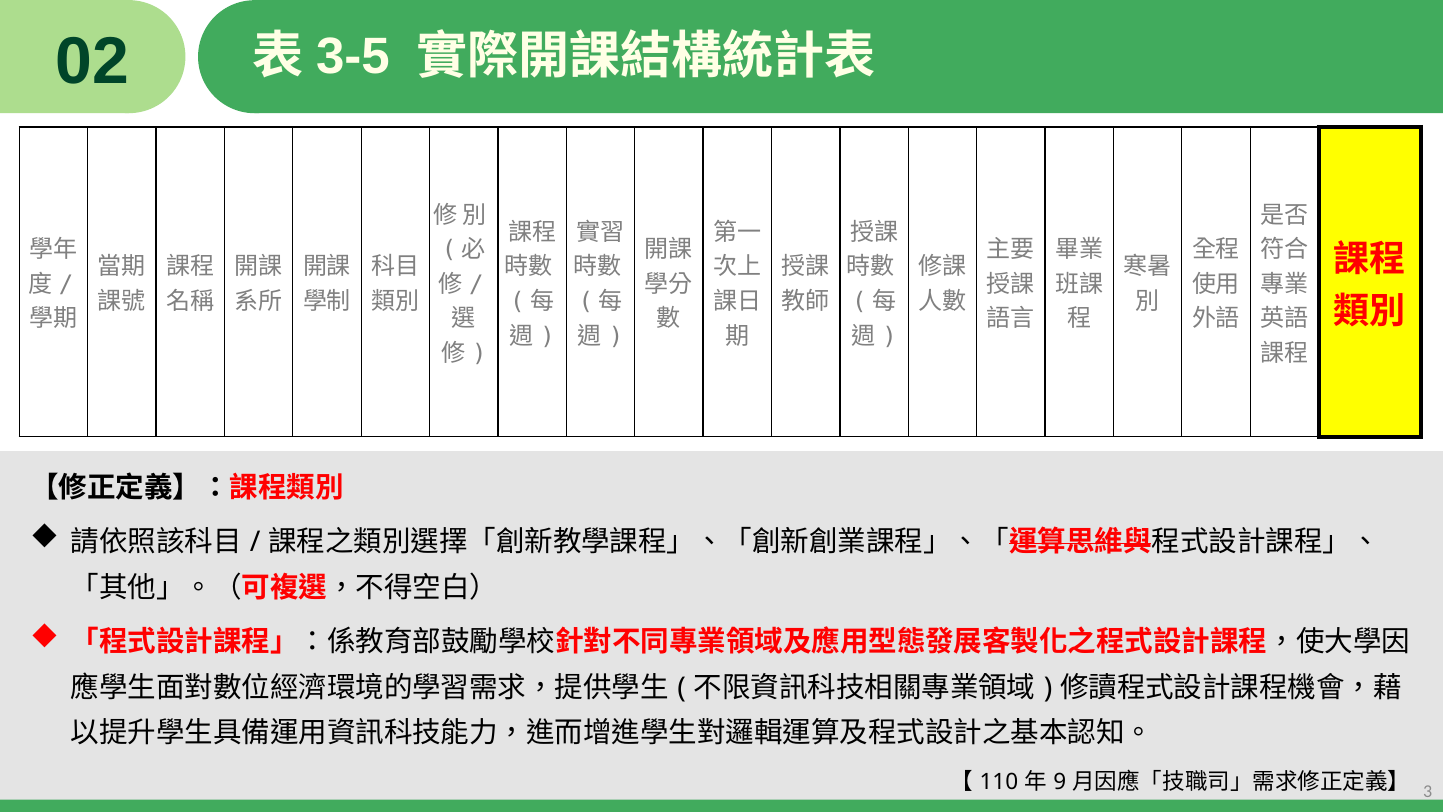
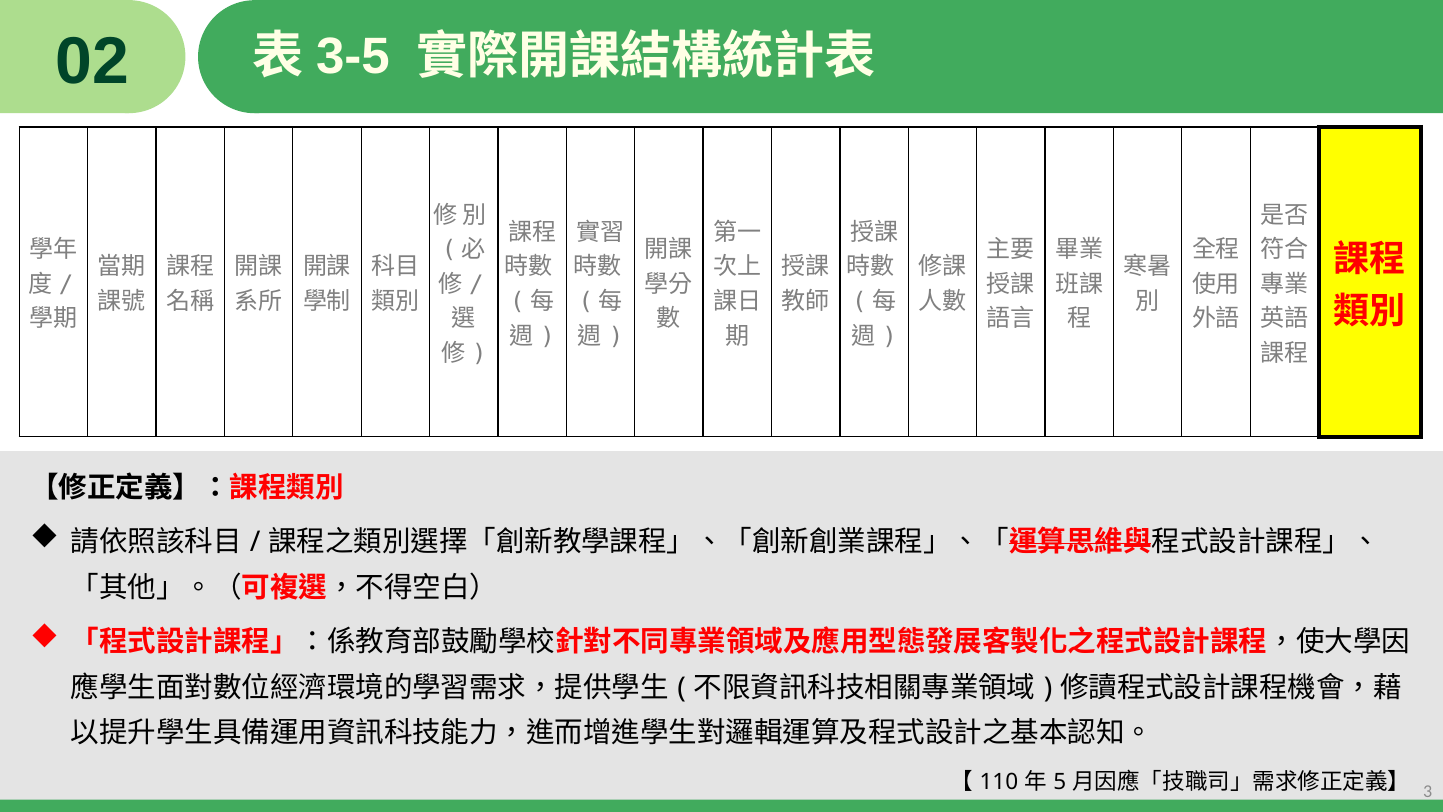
9: 9 -> 5
